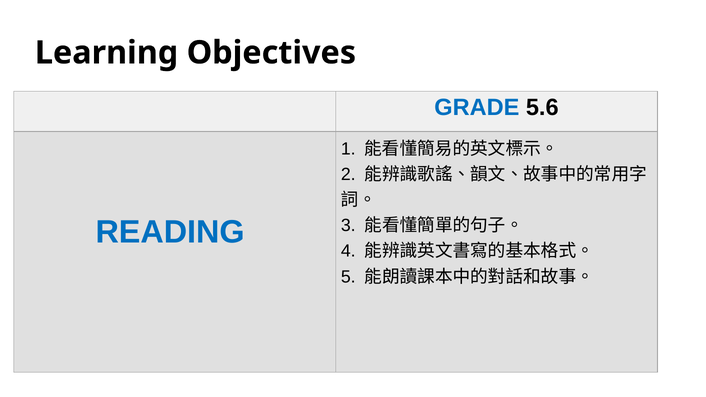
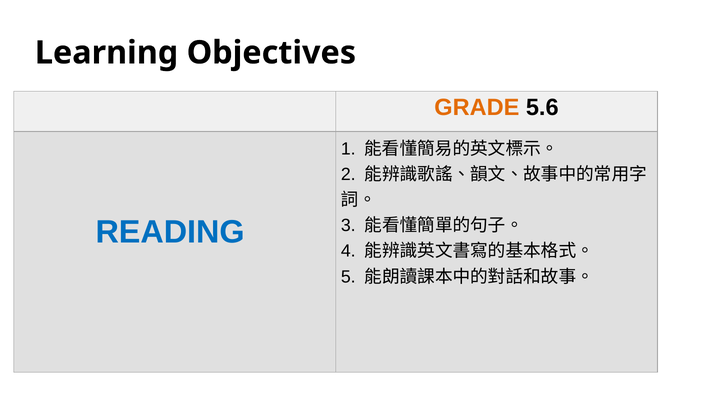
GRADE colour: blue -> orange
